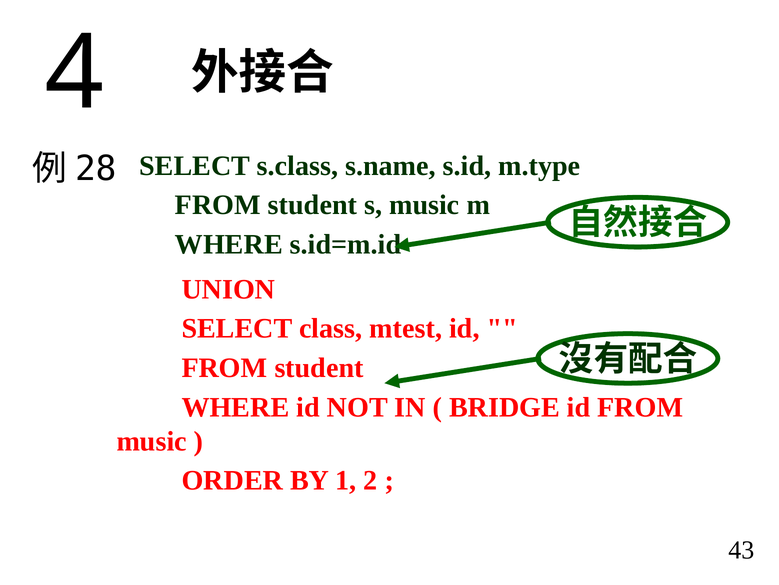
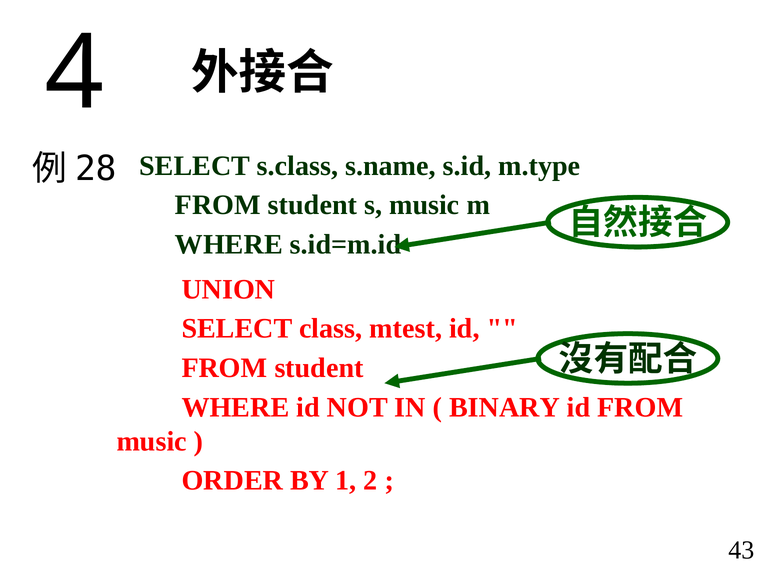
BRIDGE: BRIDGE -> BINARY
